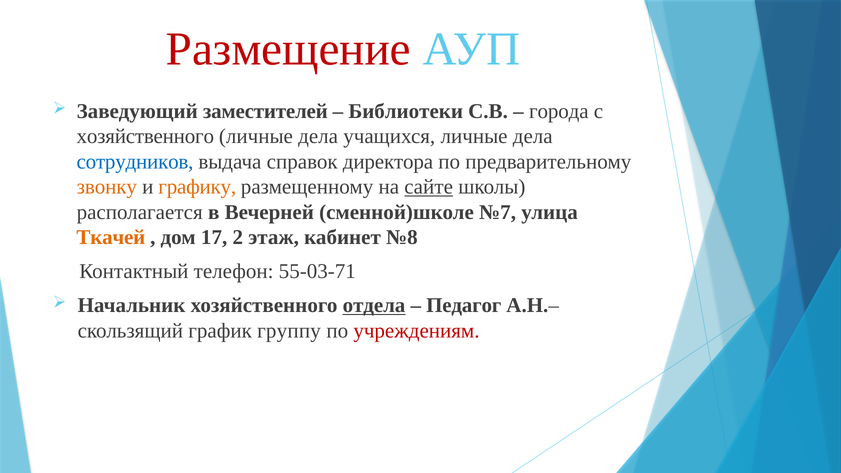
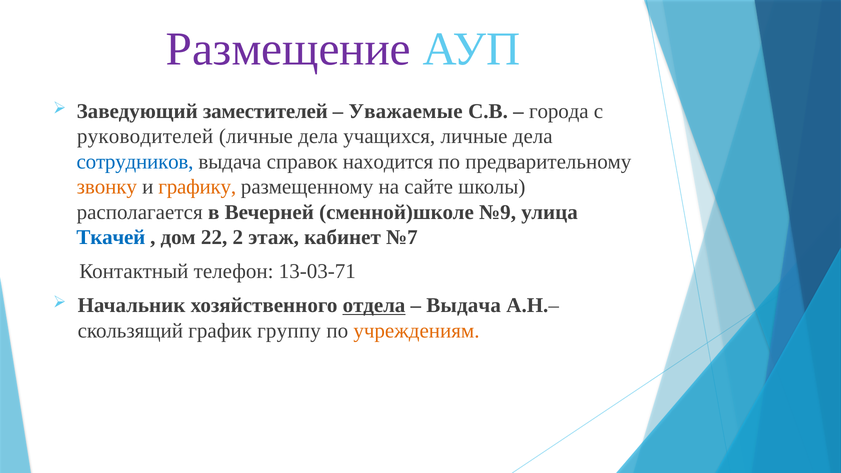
Размещение colour: red -> purple
Библиотеки: Библиотеки -> Уважаемые
хозяйственного at (145, 137): хозяйственного -> руководителей
директора: директора -> находится
сайте underline: present -> none
№7: №7 -> №9
Ткачей colour: orange -> blue
17: 17 -> 22
№8: №8 -> №7
55-03-71: 55-03-71 -> 13-03-71
Педагог at (464, 305): Педагог -> Выдача
учреждениям colour: red -> orange
